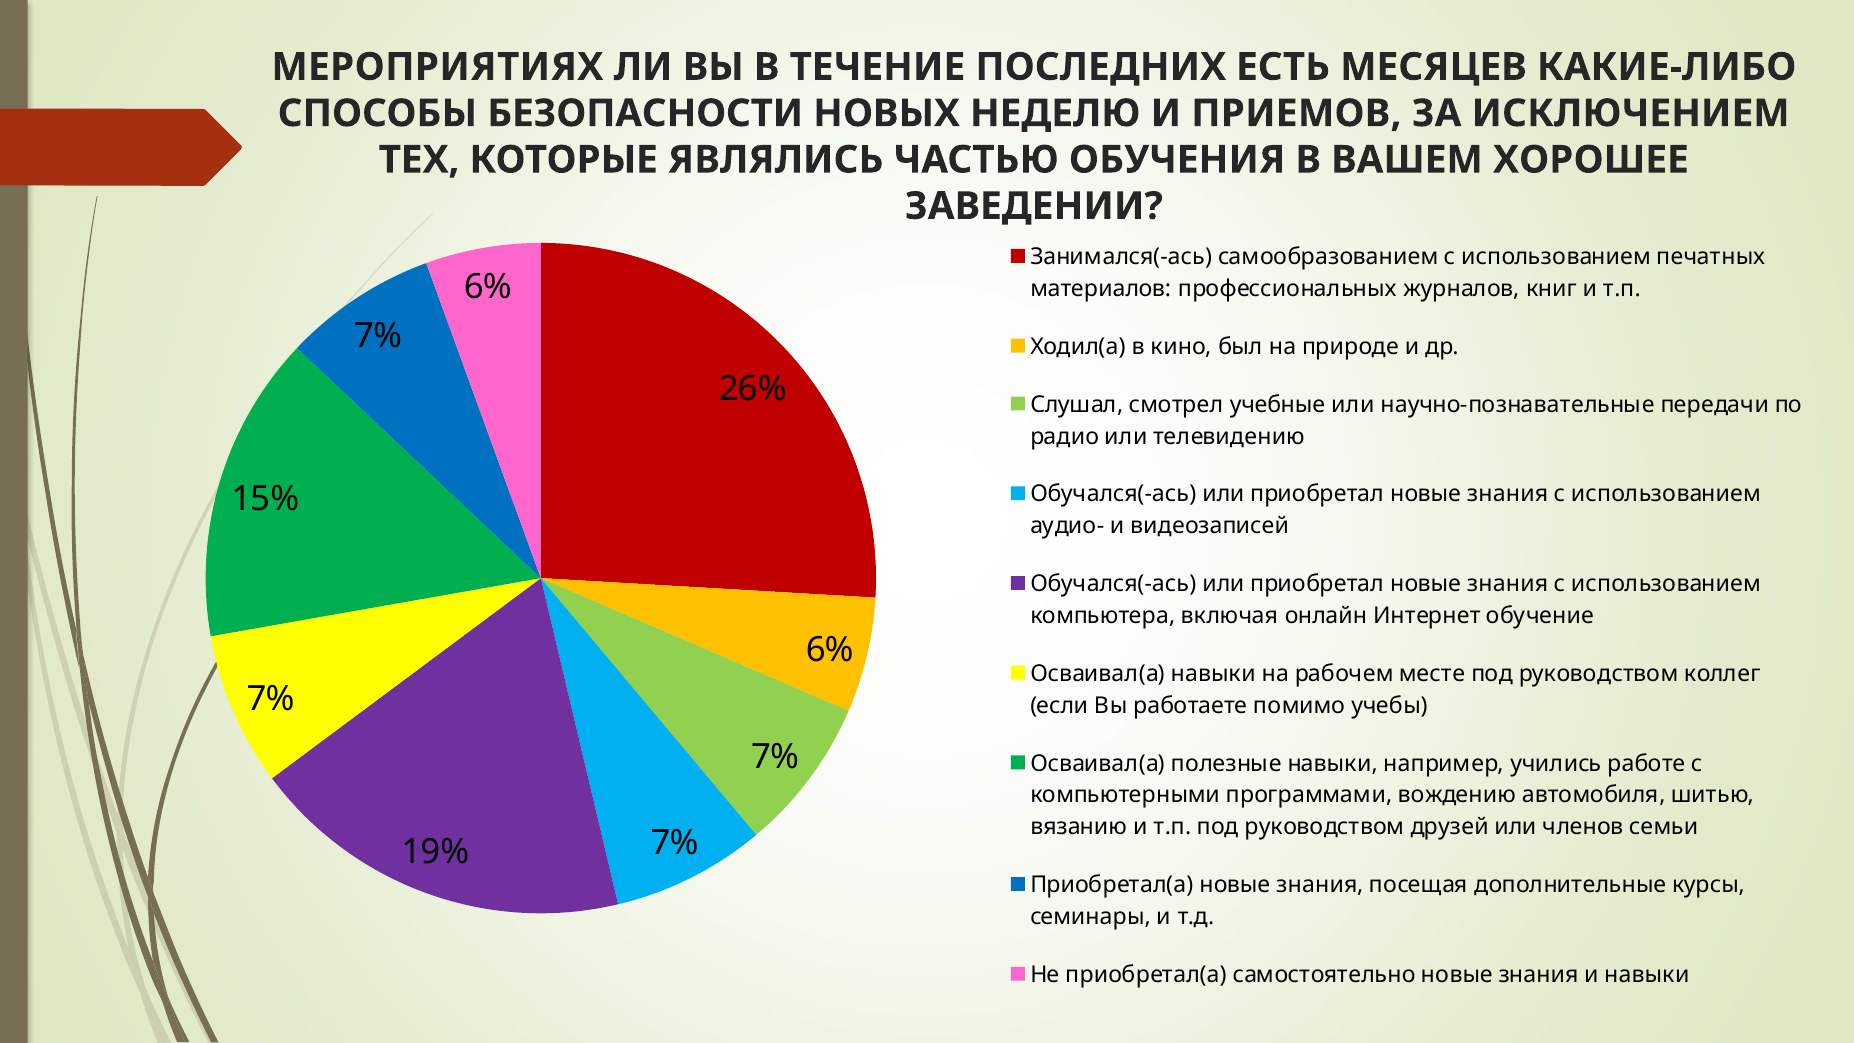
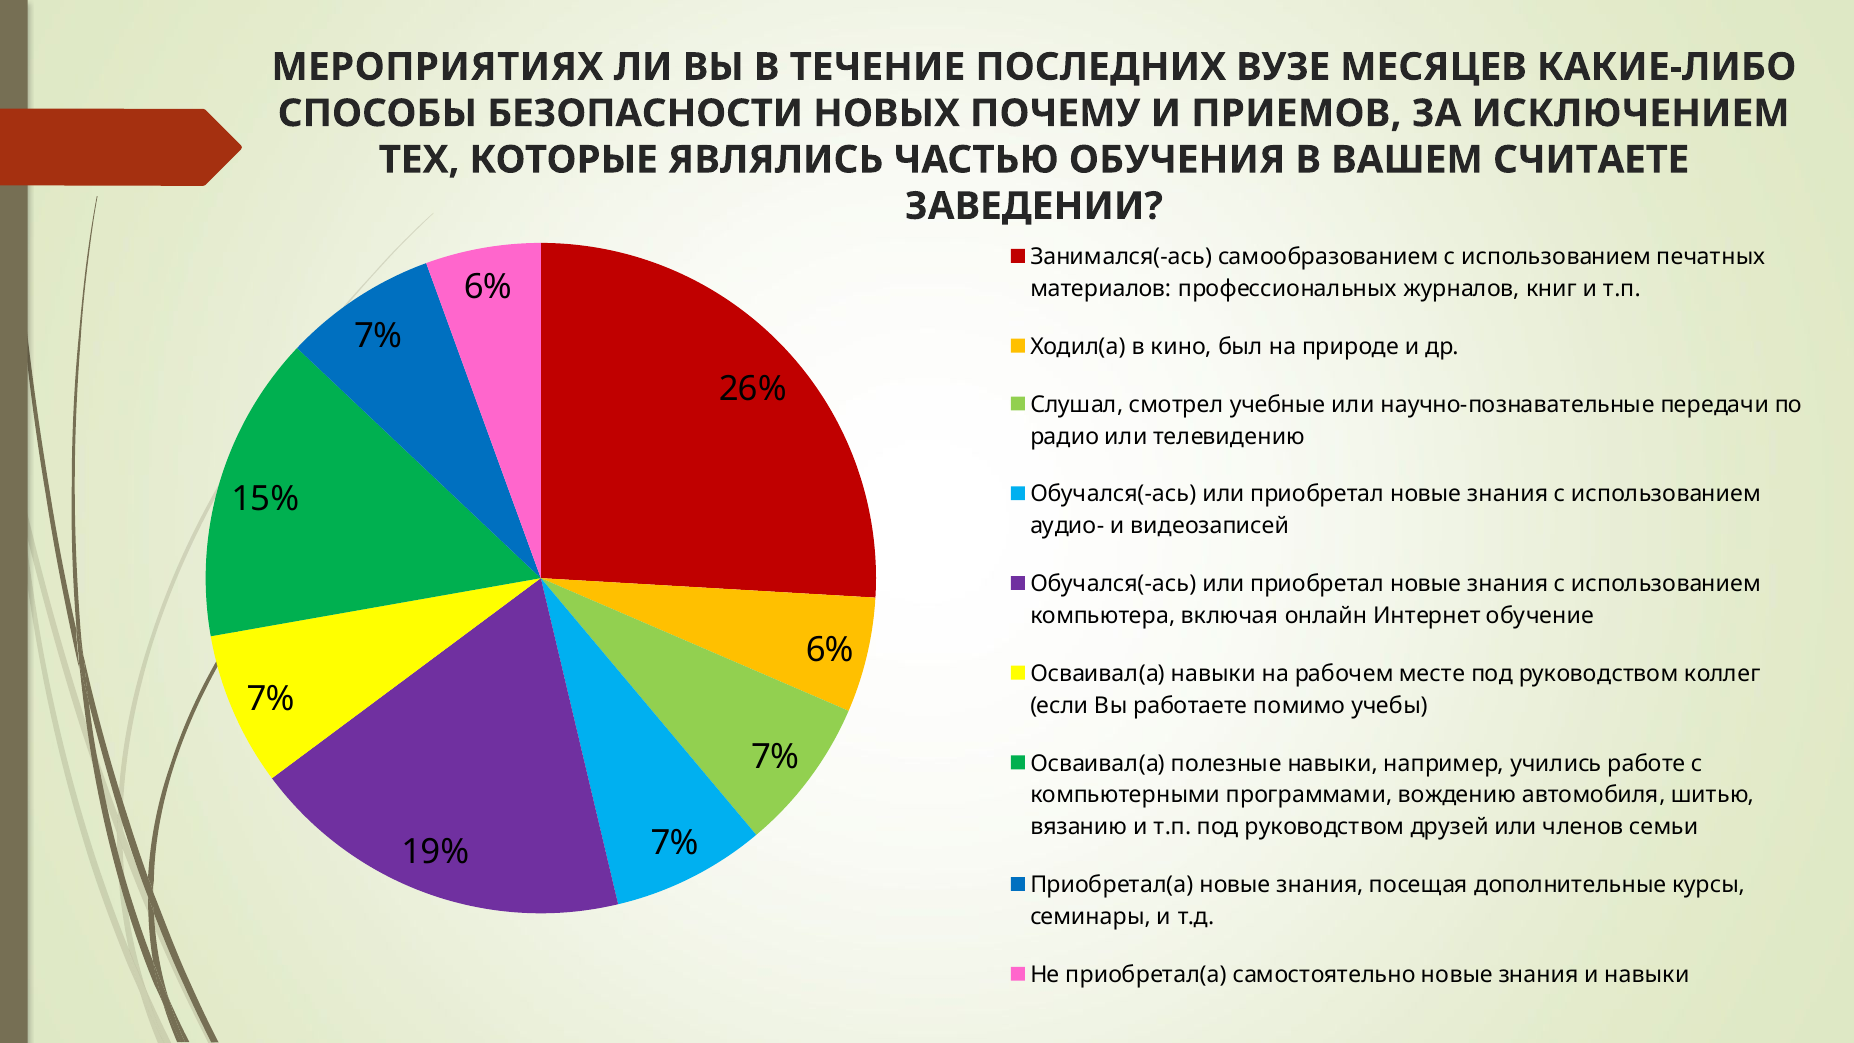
ЕСТЬ: ЕСТЬ -> ВУЗЕ
НЕДЕЛЮ: НЕДЕЛЮ -> ПОЧЕМУ
ХОРОШЕЕ: ХОРОШЕЕ -> СЧИТАЕТЕ
